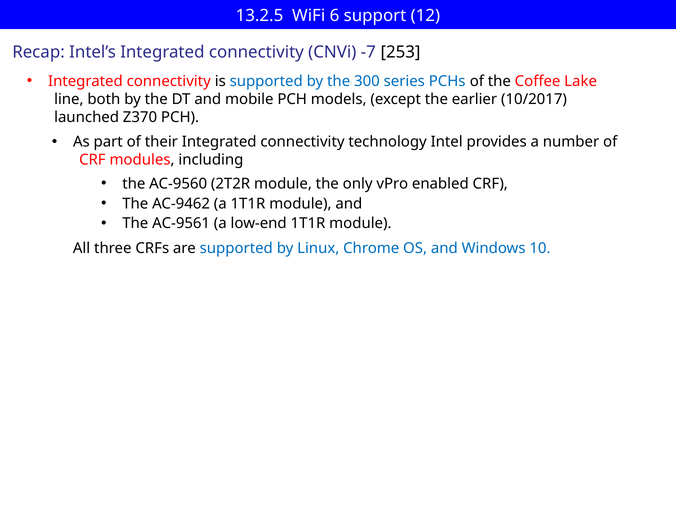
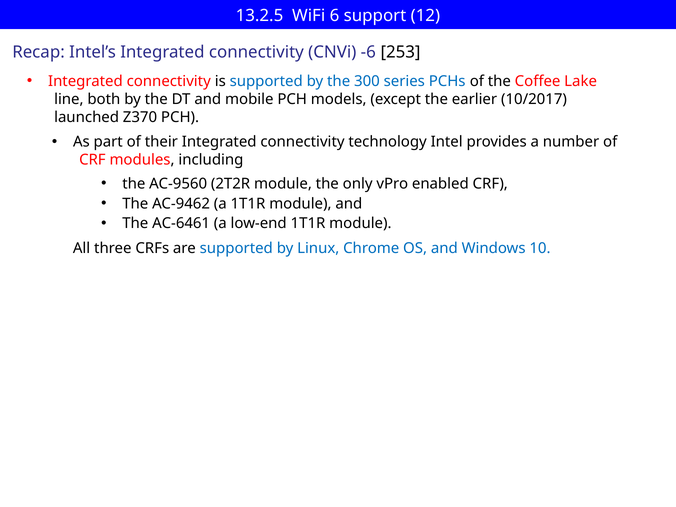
-7: -7 -> -6
AC-9561: AC-9561 -> AC-6461
